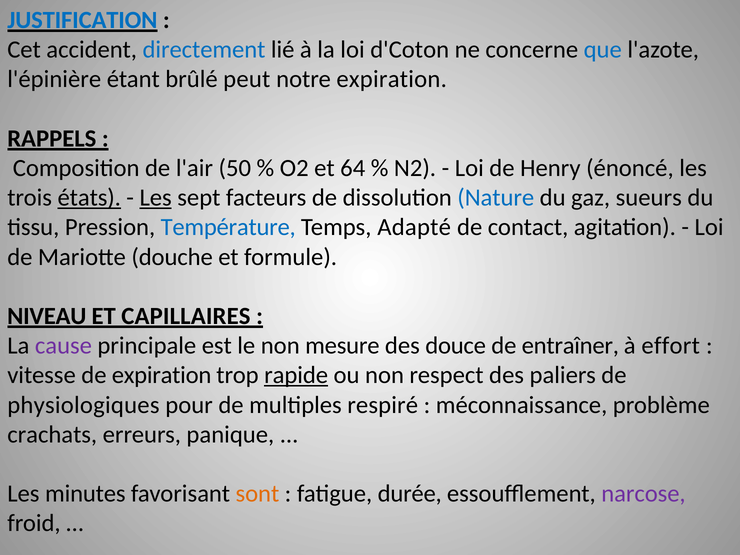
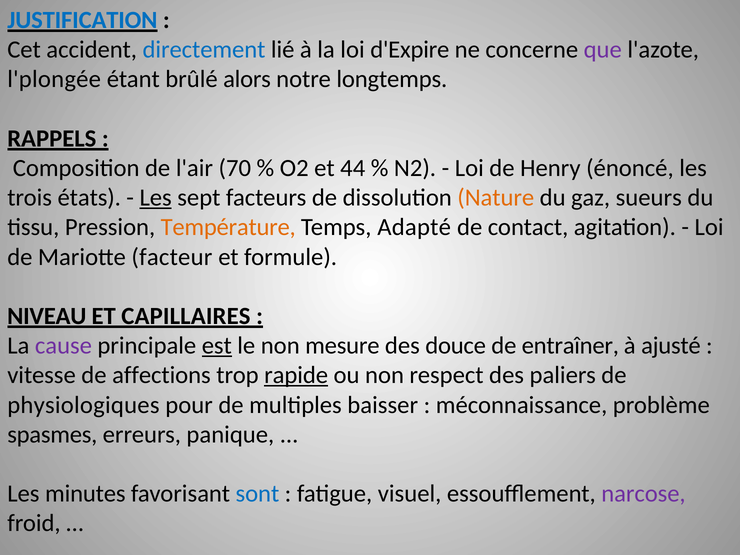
d'Coton: d'Coton -> d'Expire
que colour: blue -> purple
l'épinière: l'épinière -> l'plongée
peut: peut -> alors
notre expiration: expiration -> longtemps
50: 50 -> 70
64: 64 -> 44
états underline: present -> none
Nature colour: blue -> orange
Température colour: blue -> orange
douche: douche -> facteur
est underline: none -> present
effort: effort -> ajusté
de expiration: expiration -> affections
respiré: respiré -> baisser
crachats: crachats -> spasmes
sont colour: orange -> blue
durée: durée -> visuel
